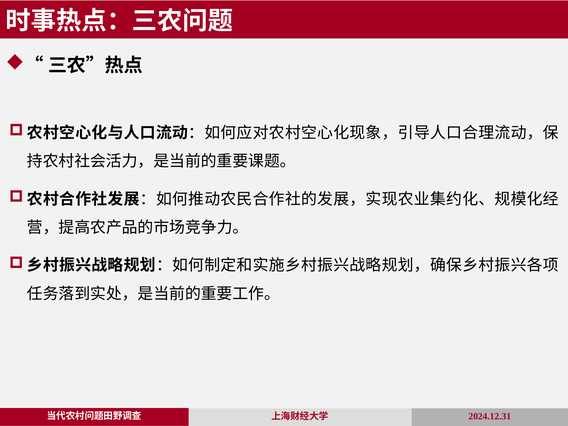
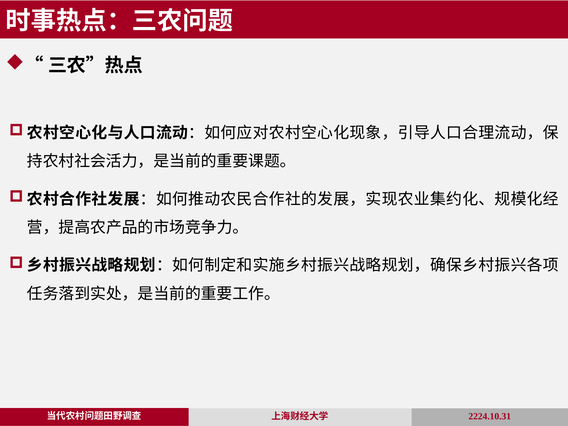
2024.12.31: 2024.12.31 -> 2224.10.31
